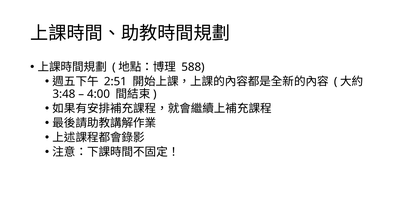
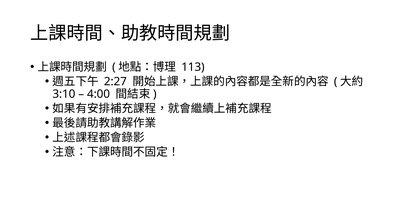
588: 588 -> 113
2:51: 2:51 -> 2:27
3:48: 3:48 -> 3:10
